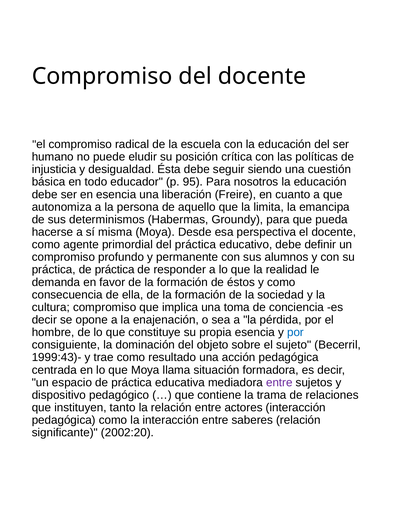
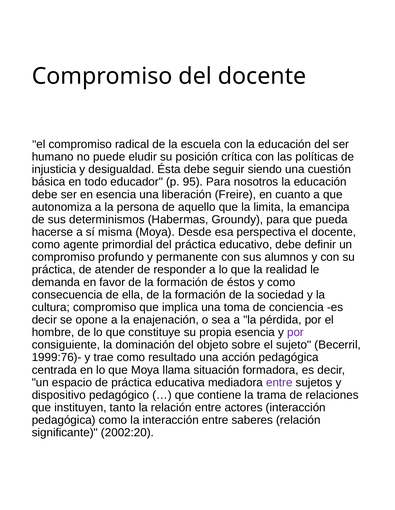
práctica de práctica: práctica -> atender
por at (295, 332) colour: blue -> purple
1999:43)-: 1999:43)- -> 1999:76)-
